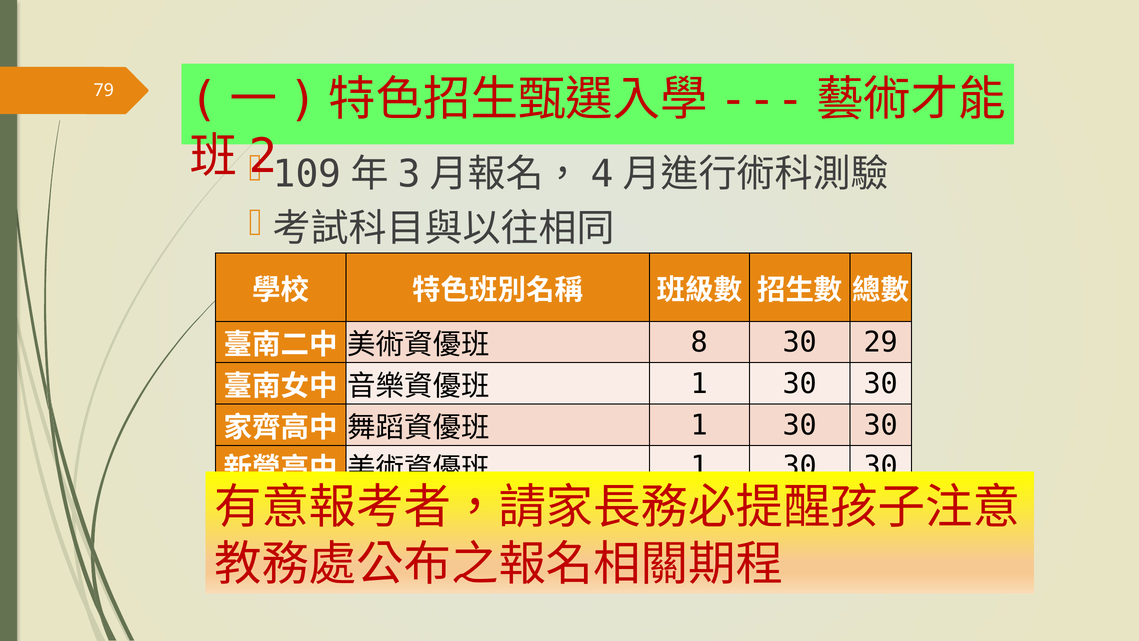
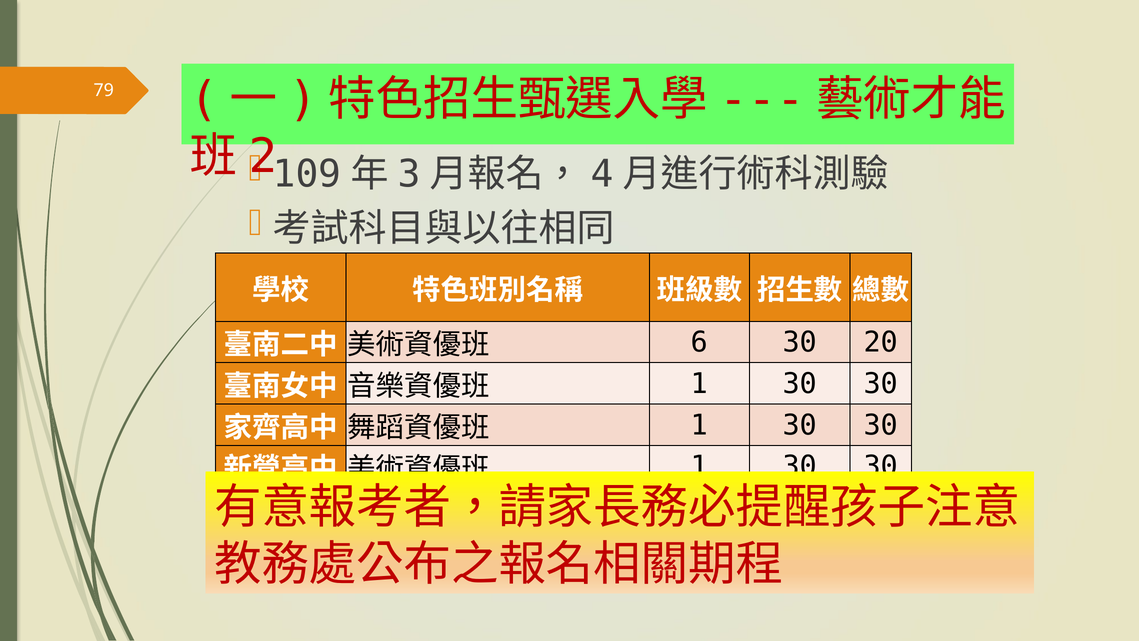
8: 8 -> 6
29: 29 -> 20
